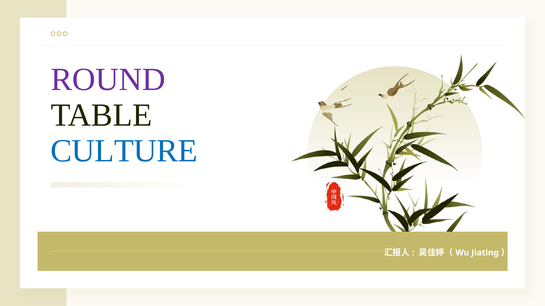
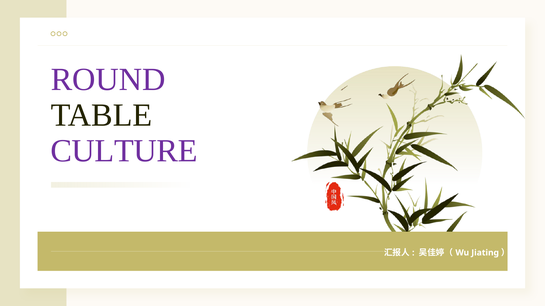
CULTURE colour: blue -> purple
